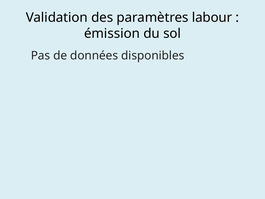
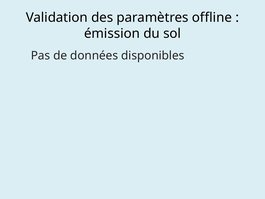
labour: labour -> offline
